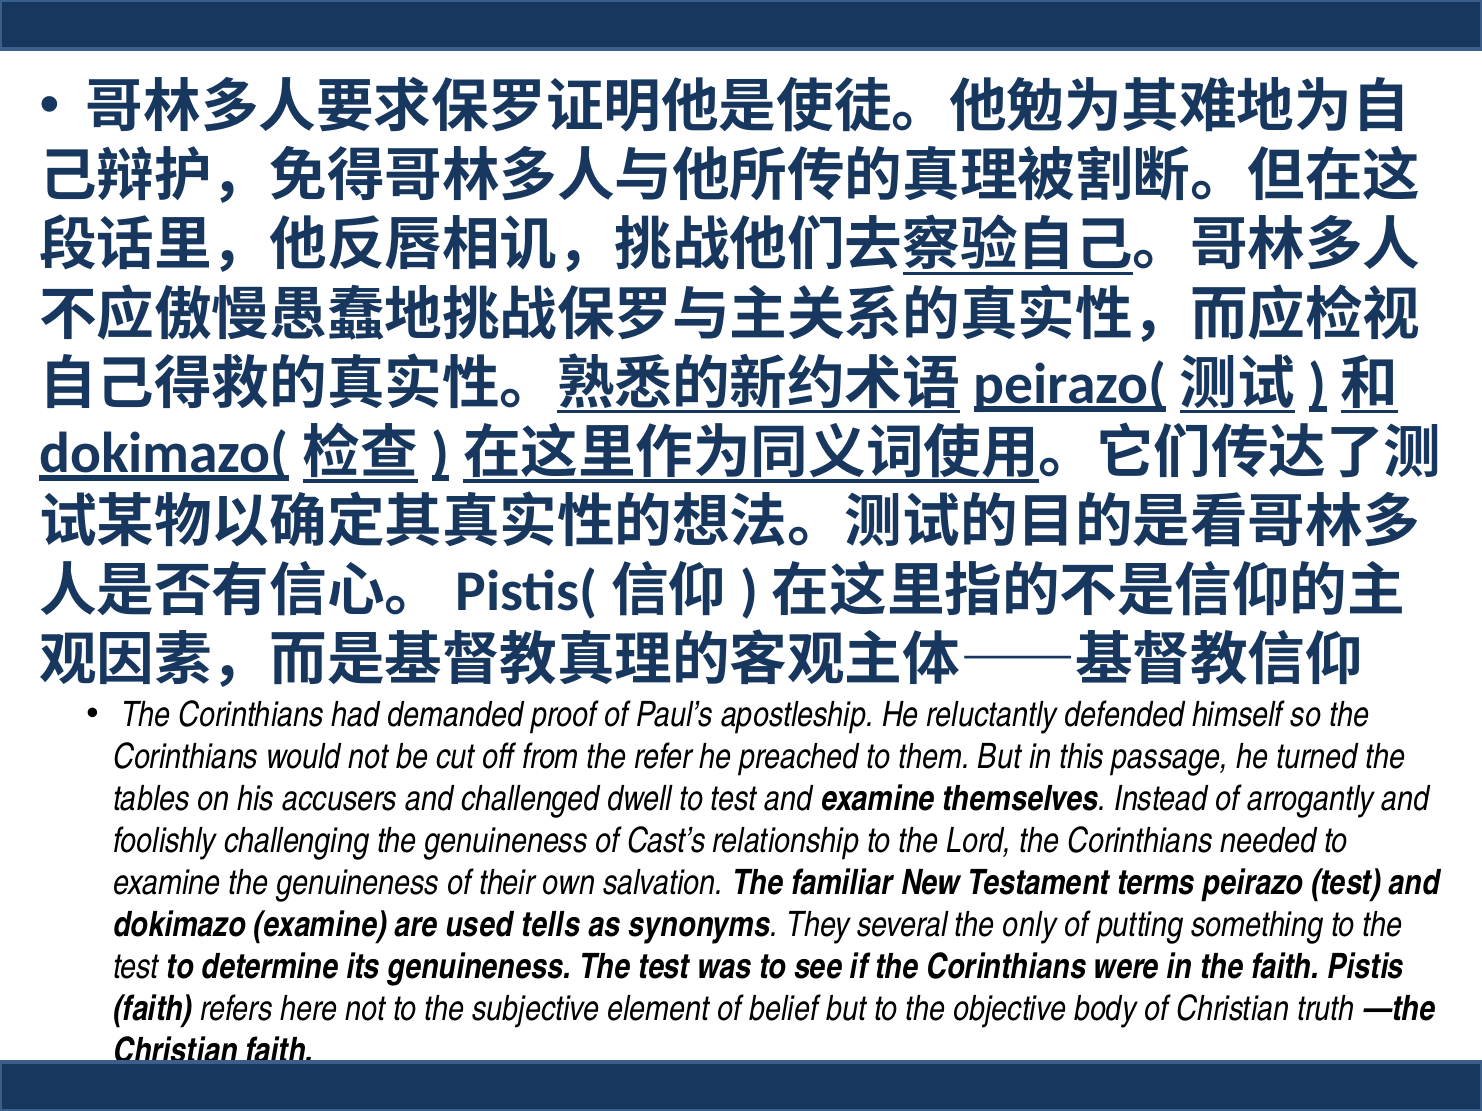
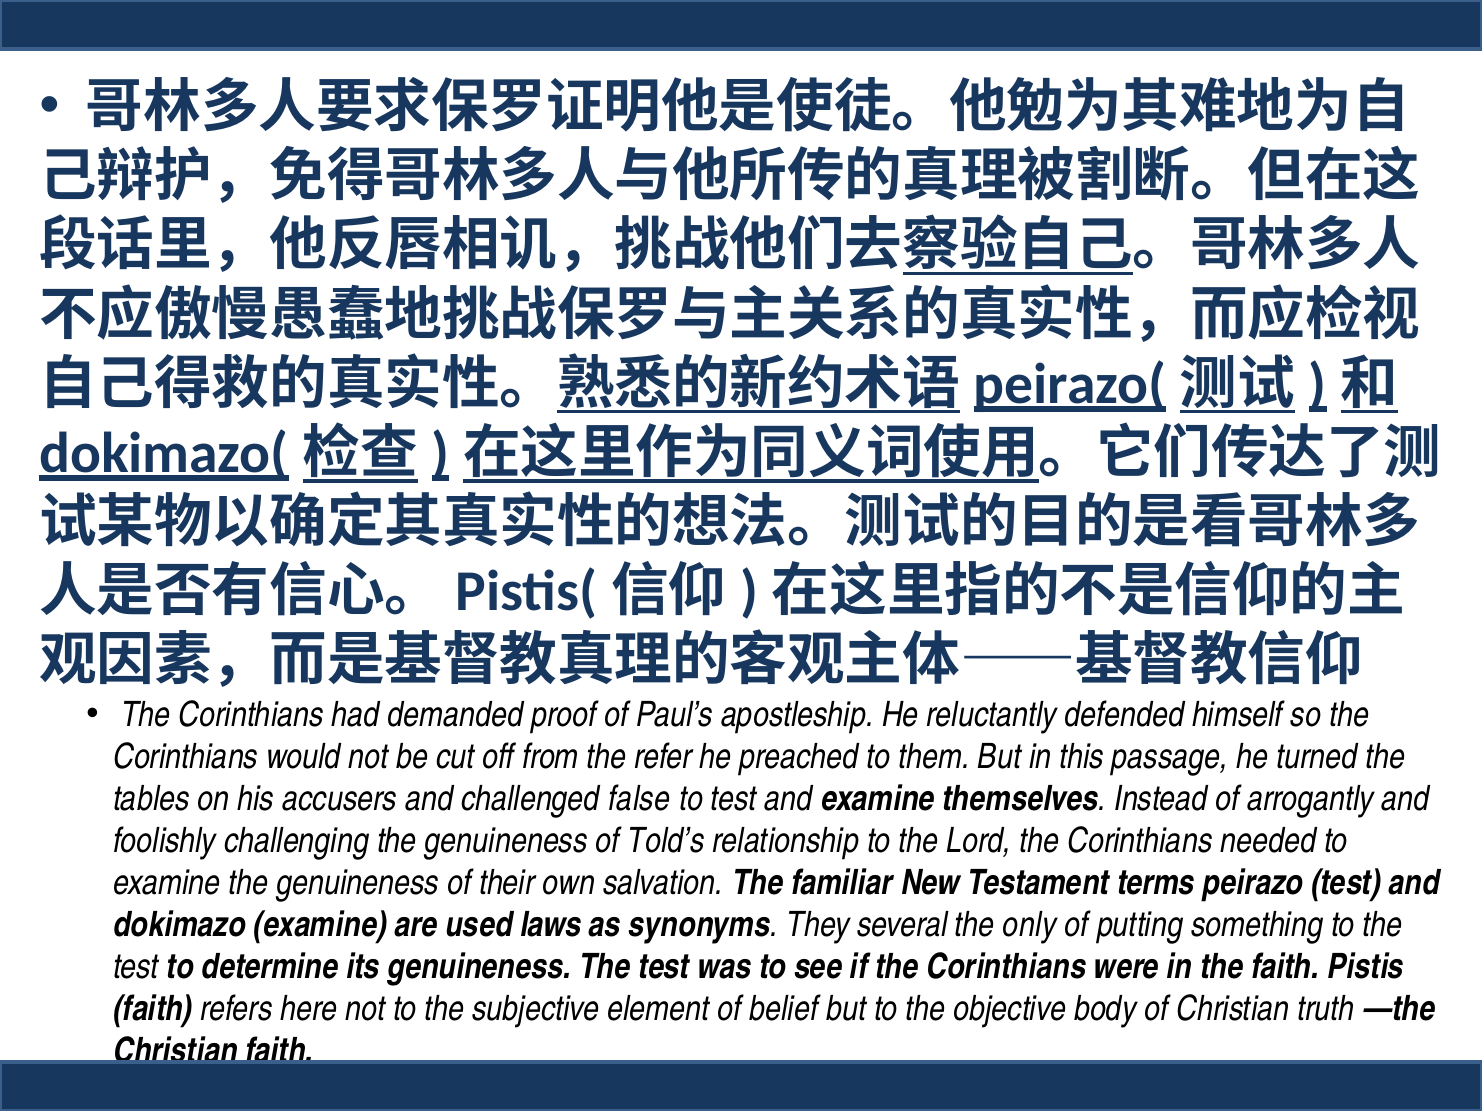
dwell: dwell -> false
Cast’s: Cast’s -> Told’s
tells: tells -> laws
